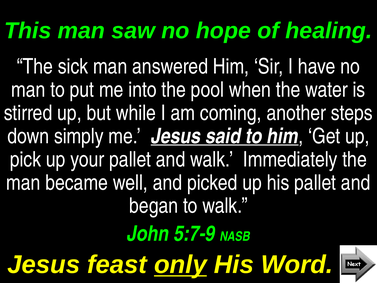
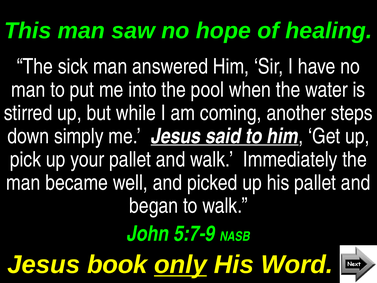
feast: feast -> book
